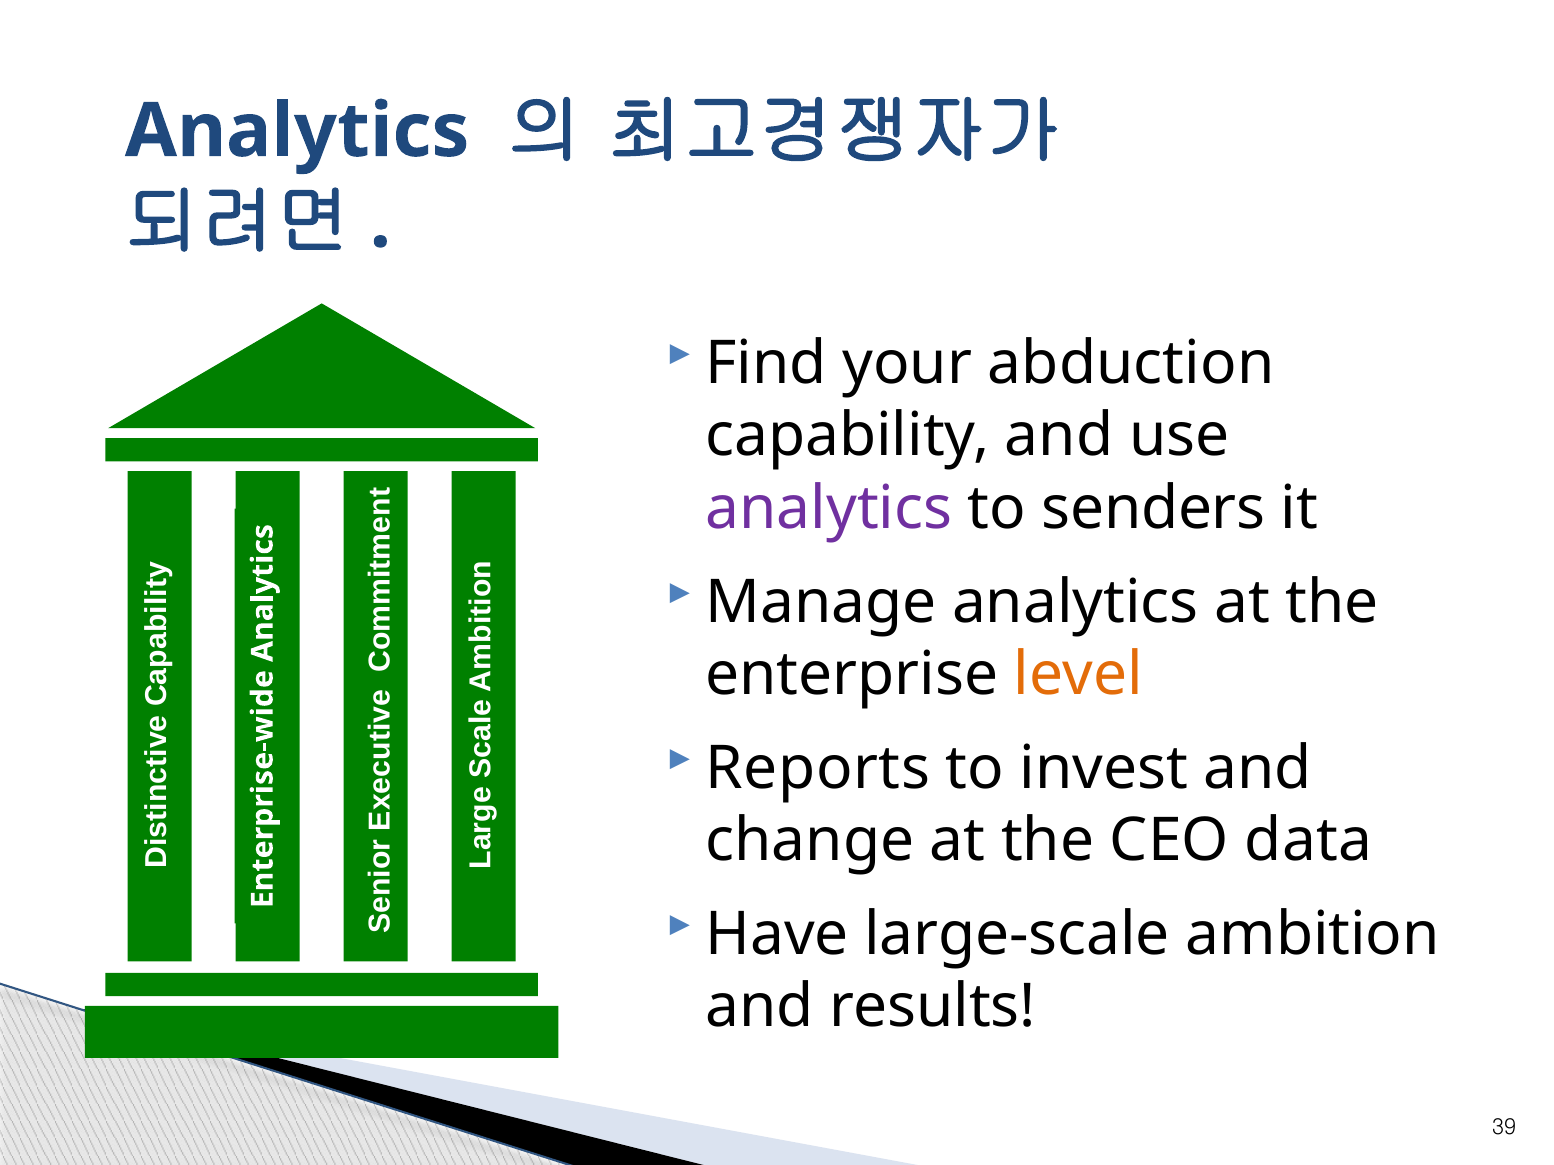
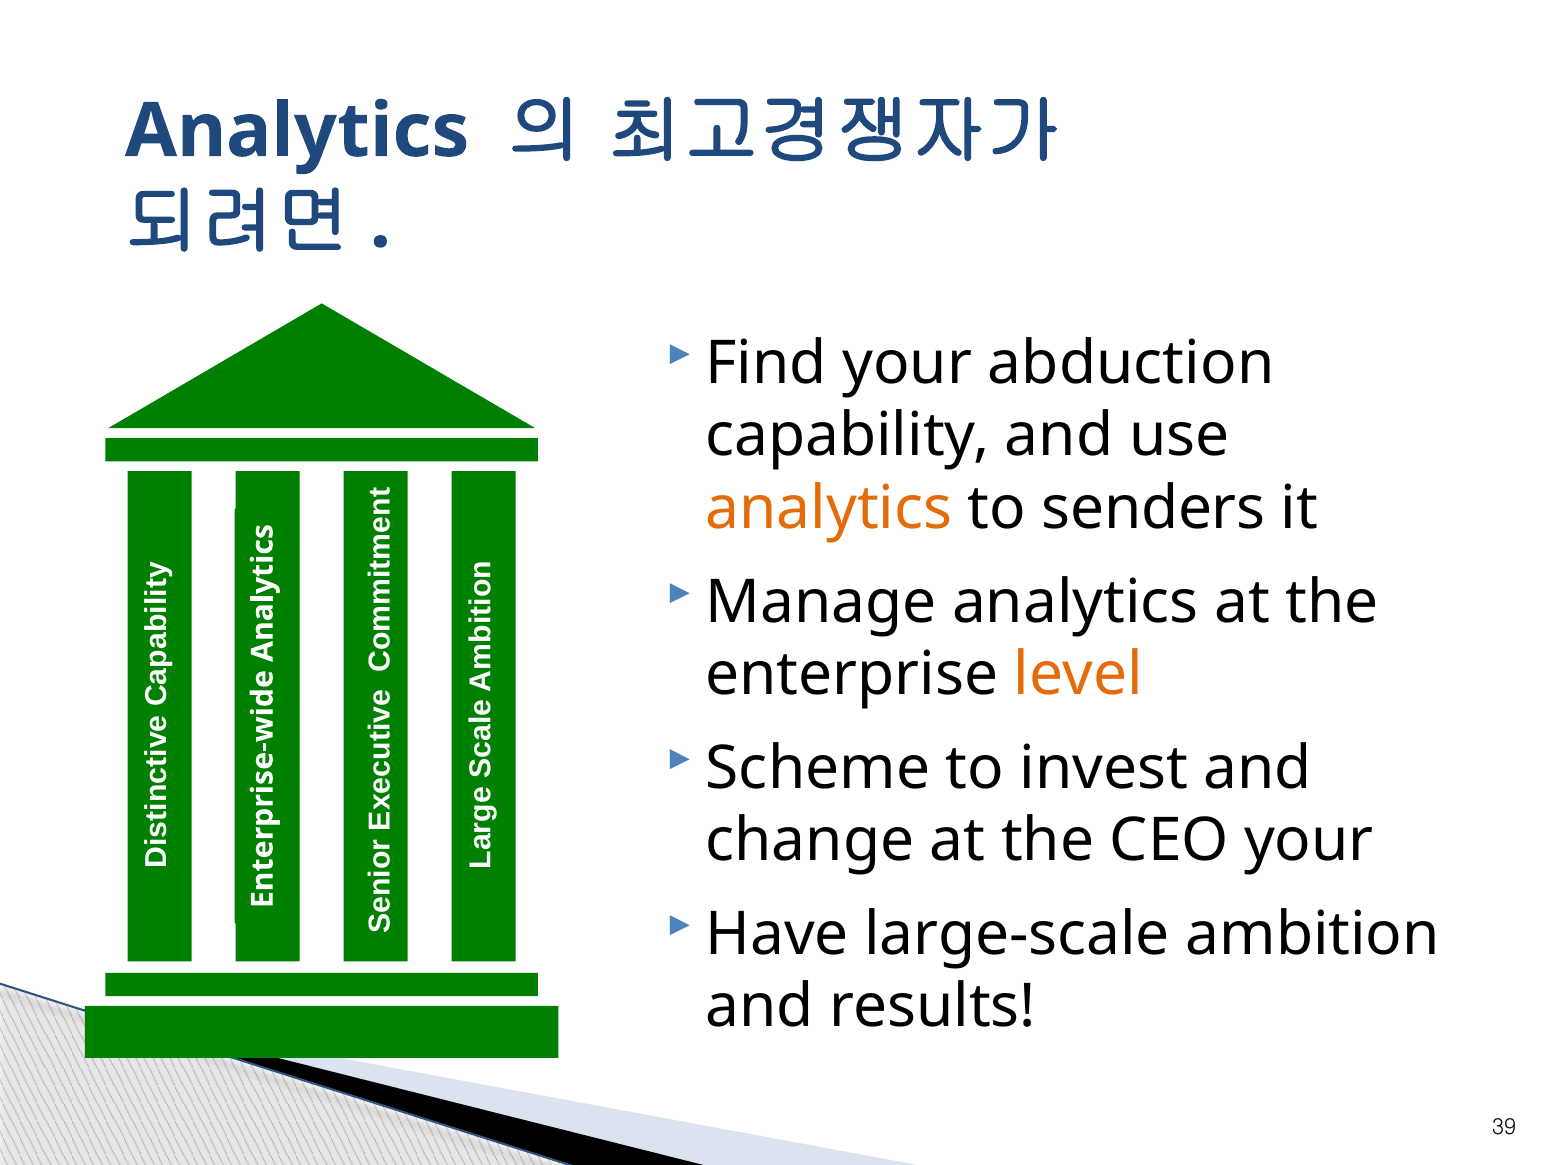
analytics at (829, 509) colour: purple -> orange
Reports: Reports -> Scheme
CEO data: data -> your
